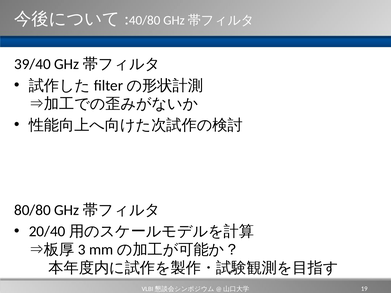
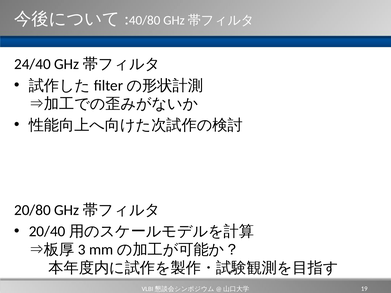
39/40: 39/40 -> 24/40
80/80: 80/80 -> 20/80
